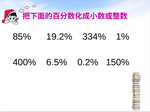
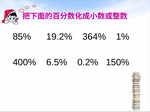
334%: 334% -> 364%
